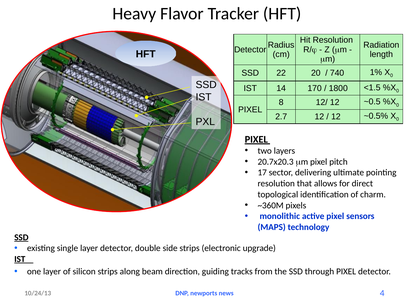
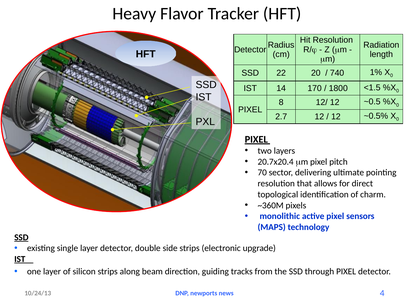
20.7x20.3: 20.7x20.3 -> 20.7x20.4
17: 17 -> 70
